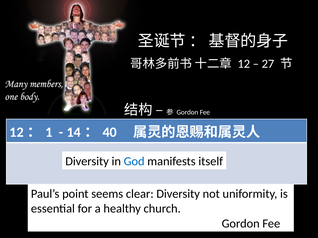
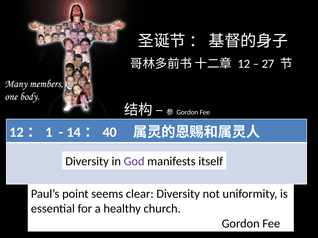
God colour: blue -> purple
